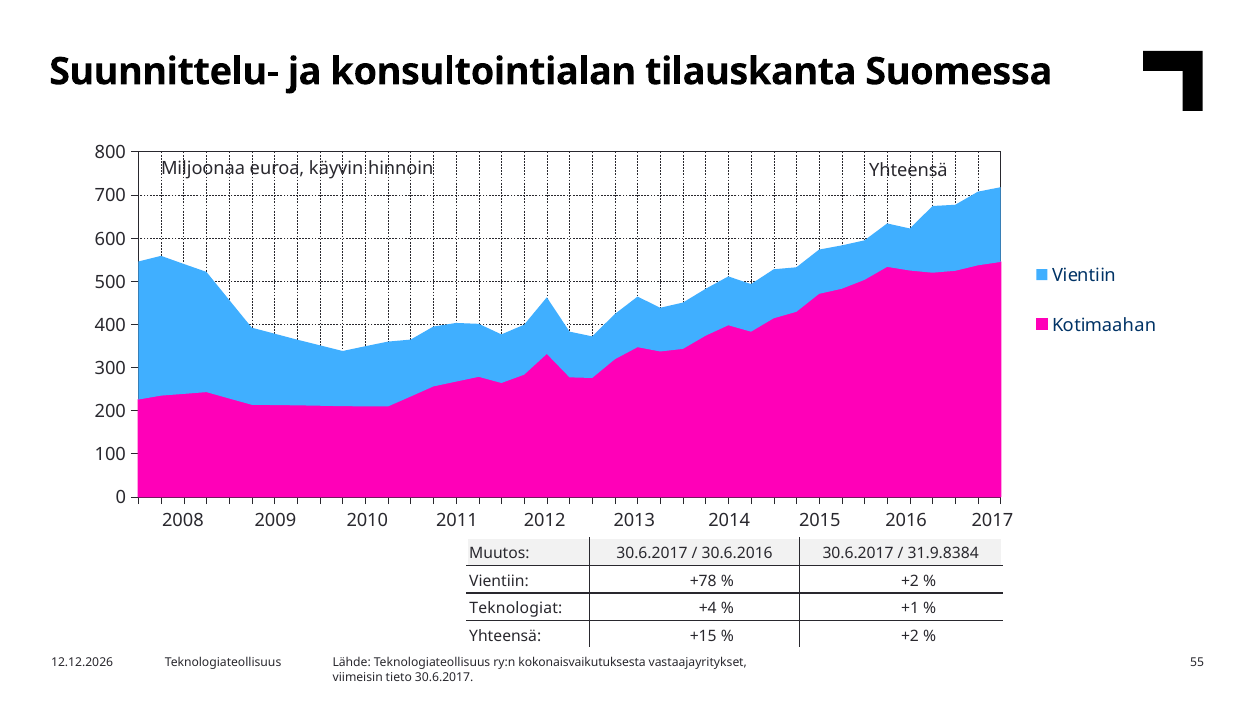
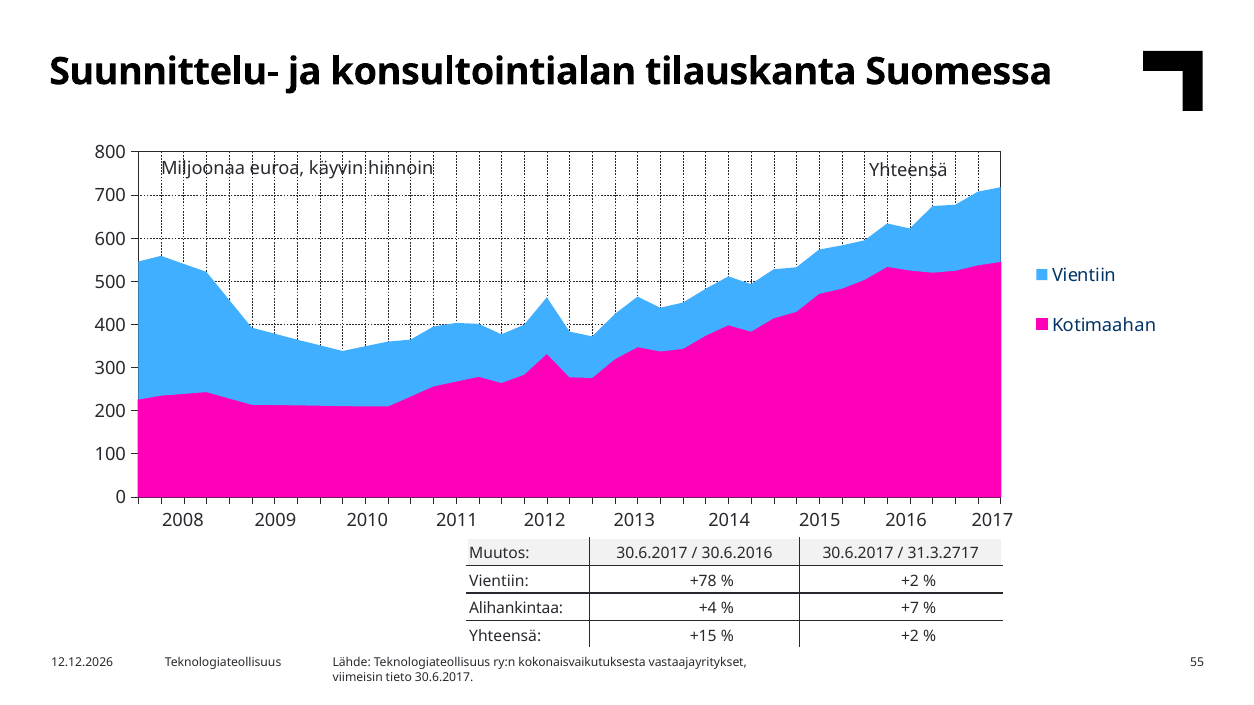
31.9.8384: 31.9.8384 -> 31.3.2717
Teknologiat: Teknologiat -> Alihankintaa
+1: +1 -> +7
